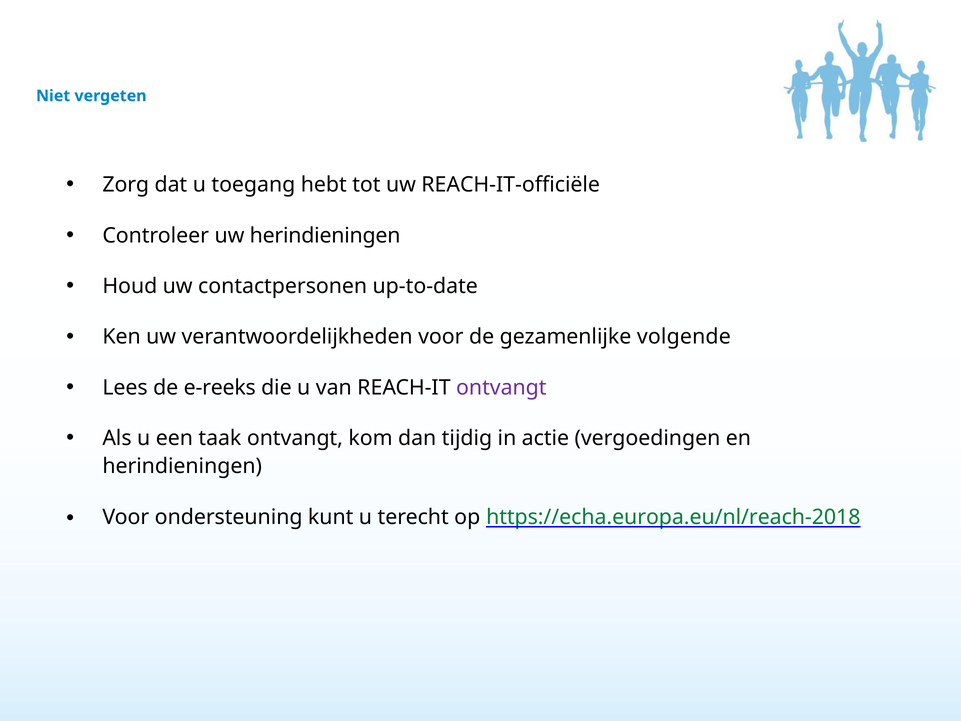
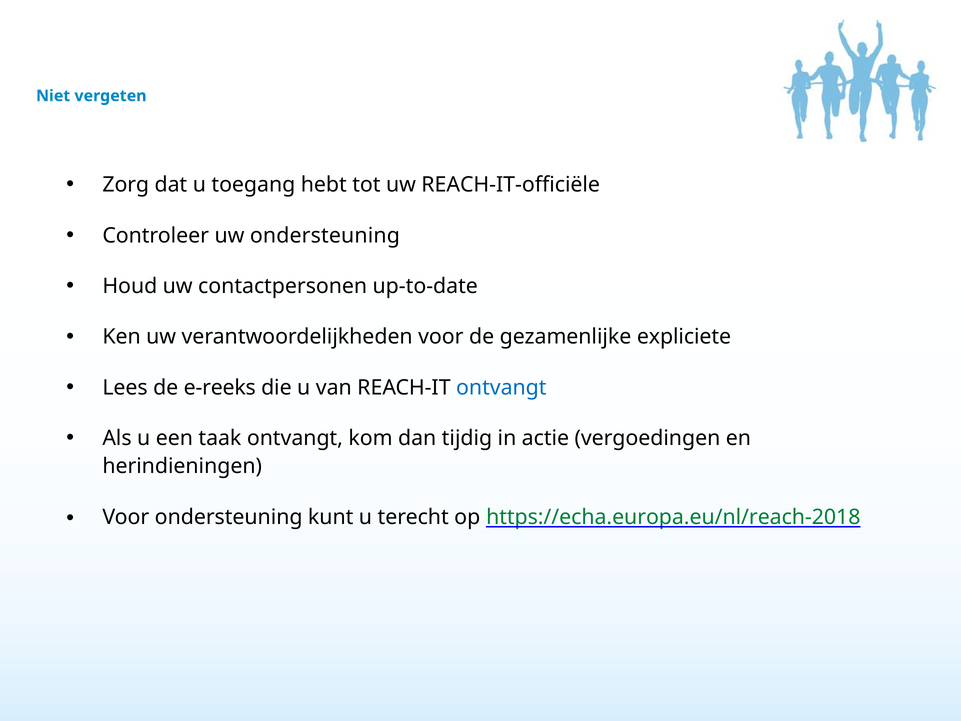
uw herindieningen: herindieningen -> ondersteuning
volgende: volgende -> expliciete
ontvangt at (501, 388) colour: purple -> blue
